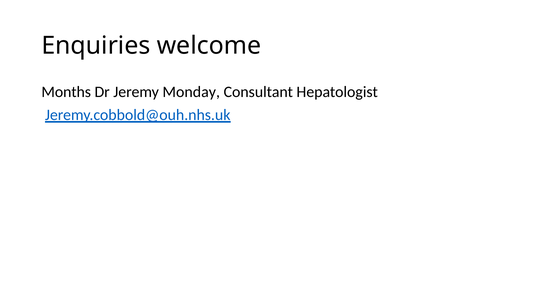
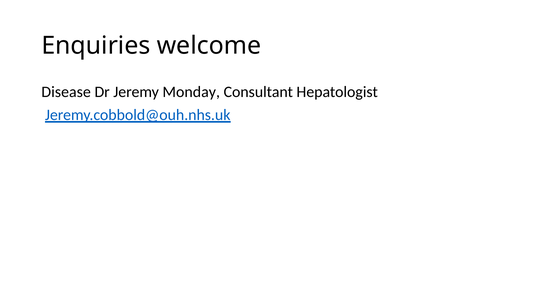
Months: Months -> Disease
